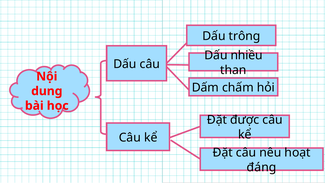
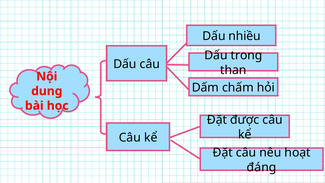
trông: trông -> nhiều
nhiều: nhiều -> trong
